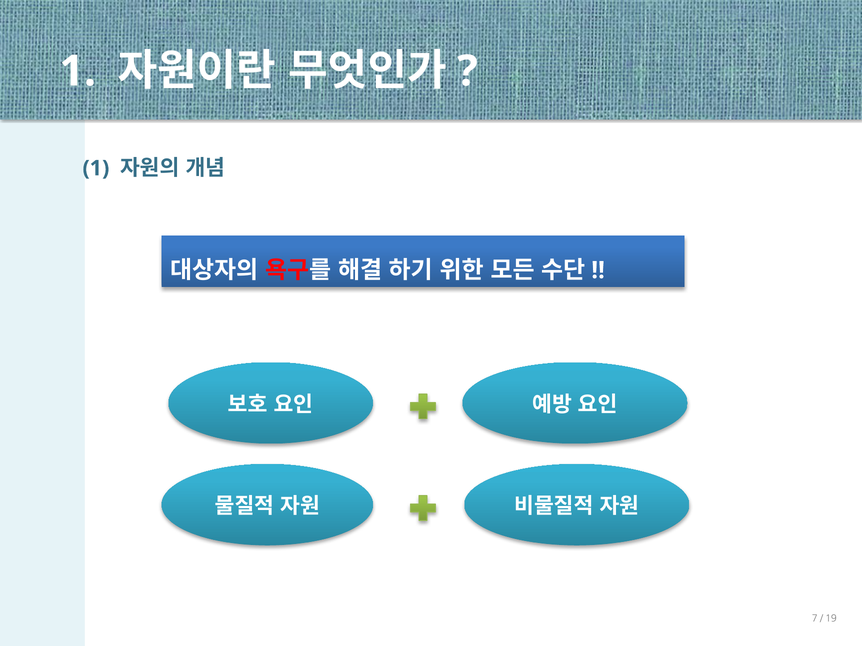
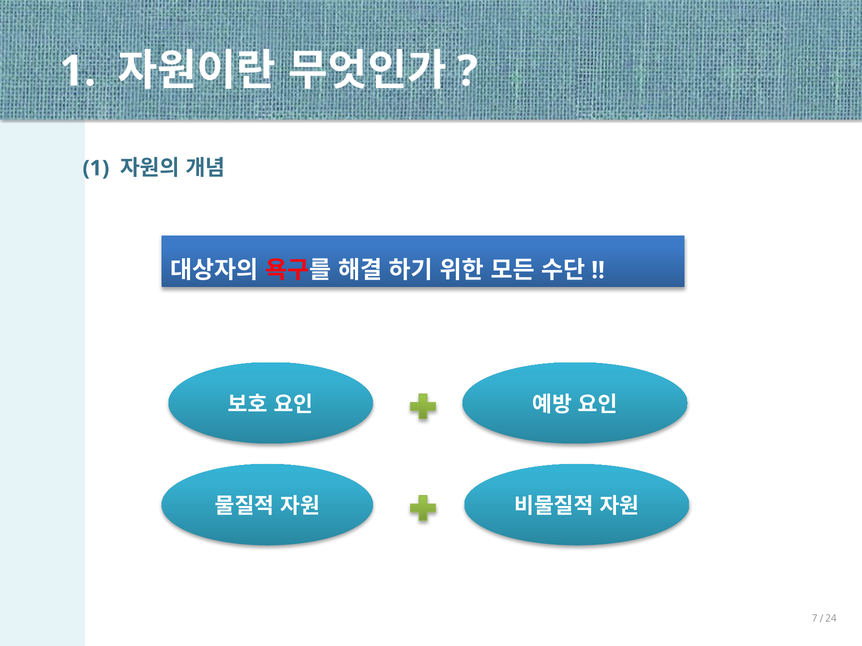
19: 19 -> 24
